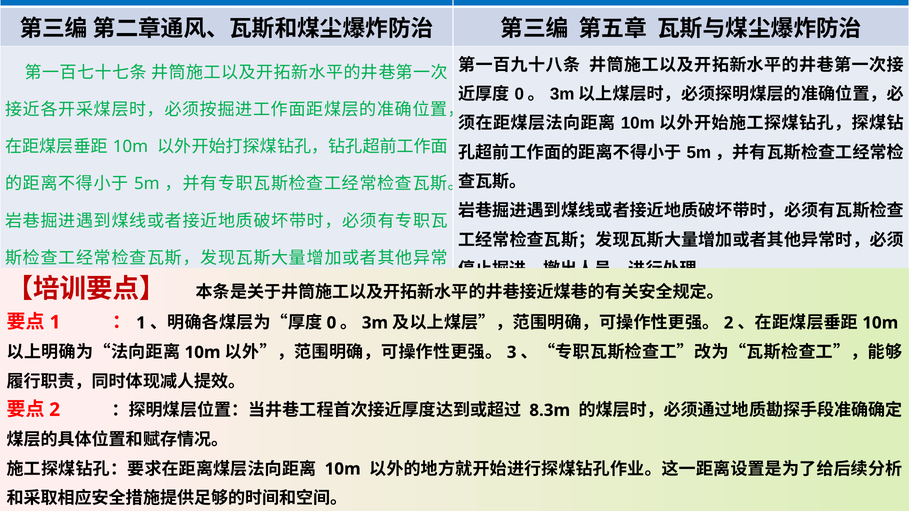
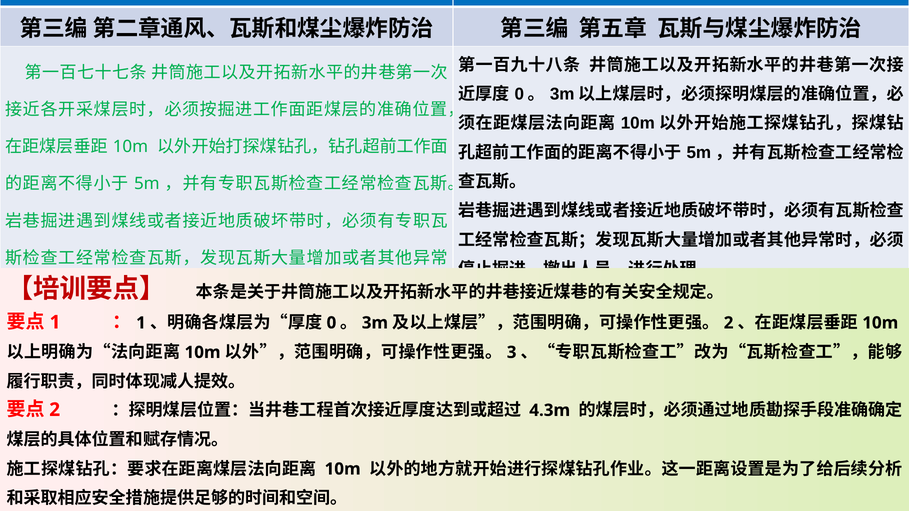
8.3m: 8.3m -> 4.3m
